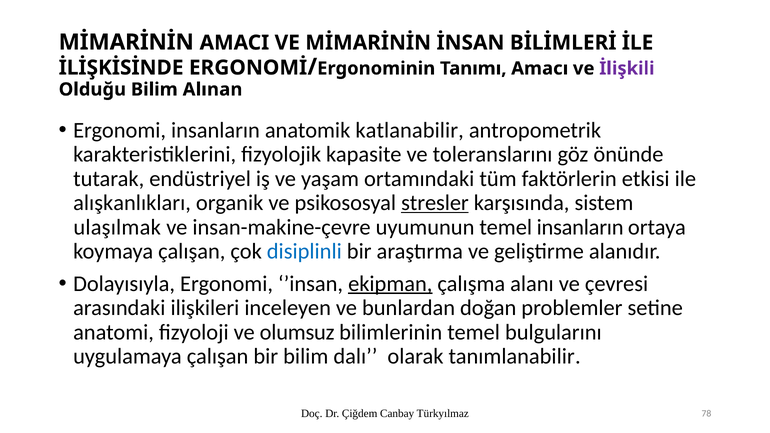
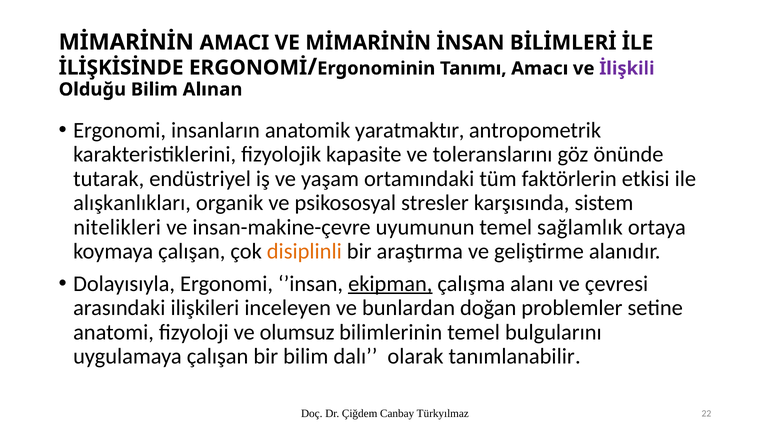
katlanabilir: katlanabilir -> yaratmaktır
stresler underline: present -> none
ulaşılmak: ulaşılmak -> nitelikleri
temel insanların: insanların -> sağlamlık
disiplinli colour: blue -> orange
78: 78 -> 22
